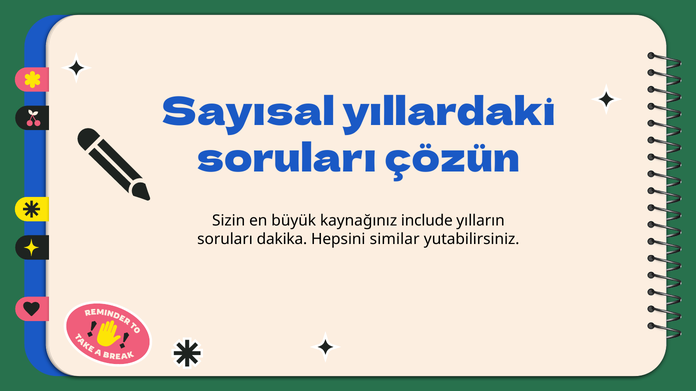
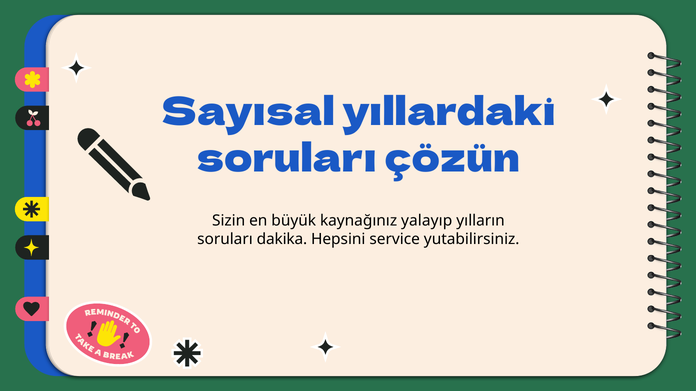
include: include -> yalayıp
similar: similar -> service
